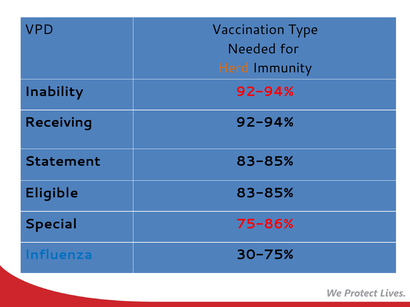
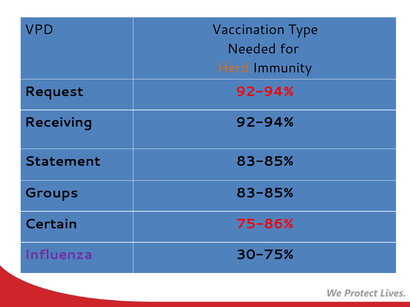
Inability: Inability -> Request
Eligible: Eligible -> Groups
Special: Special -> Certain
Influenza colour: blue -> purple
